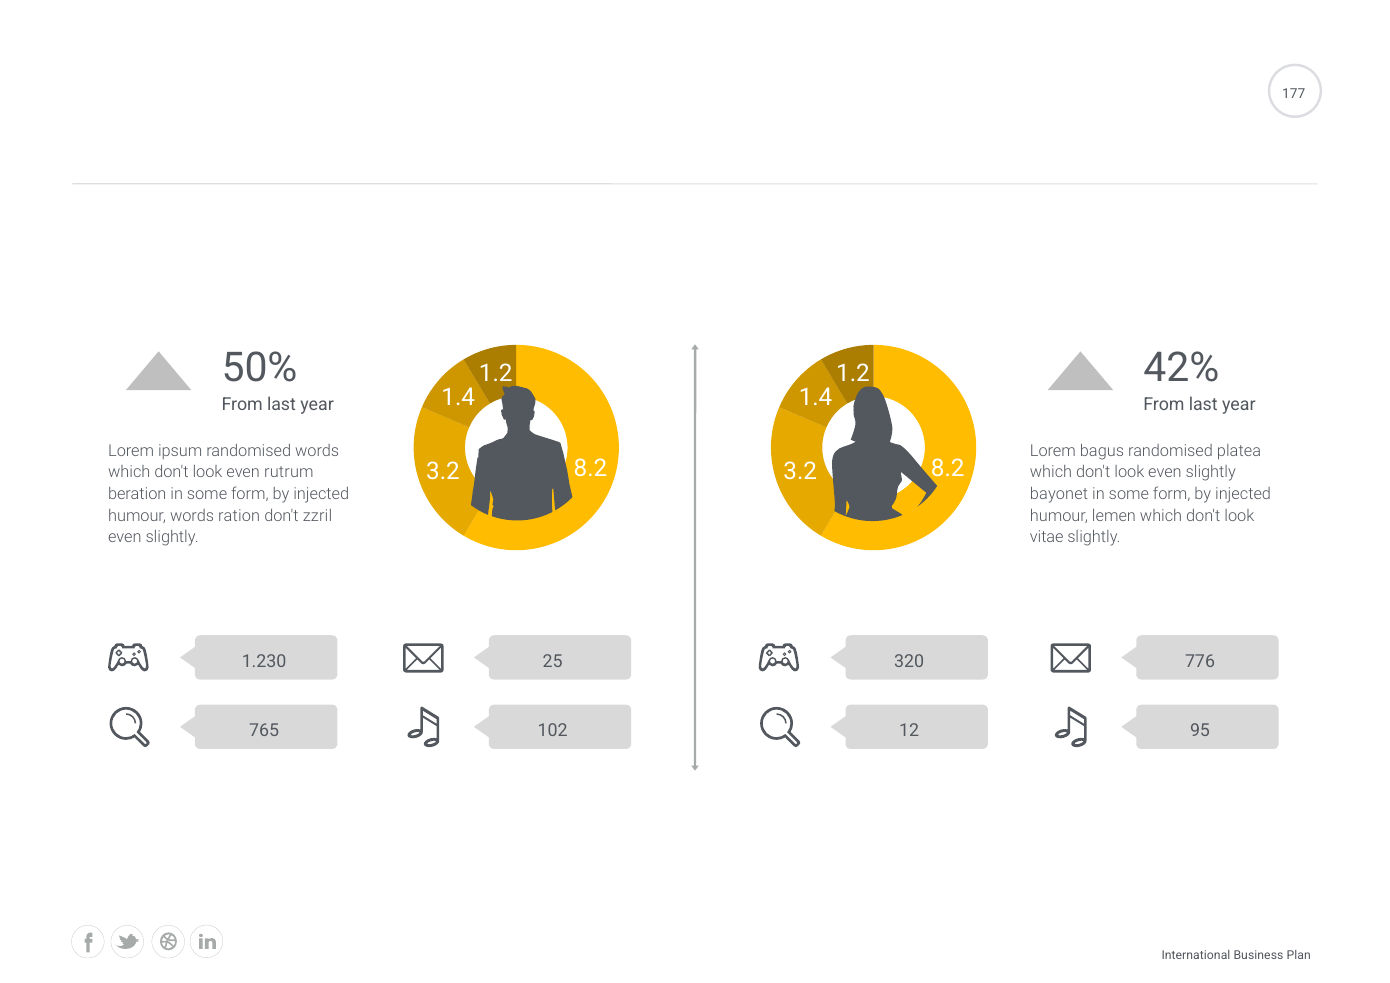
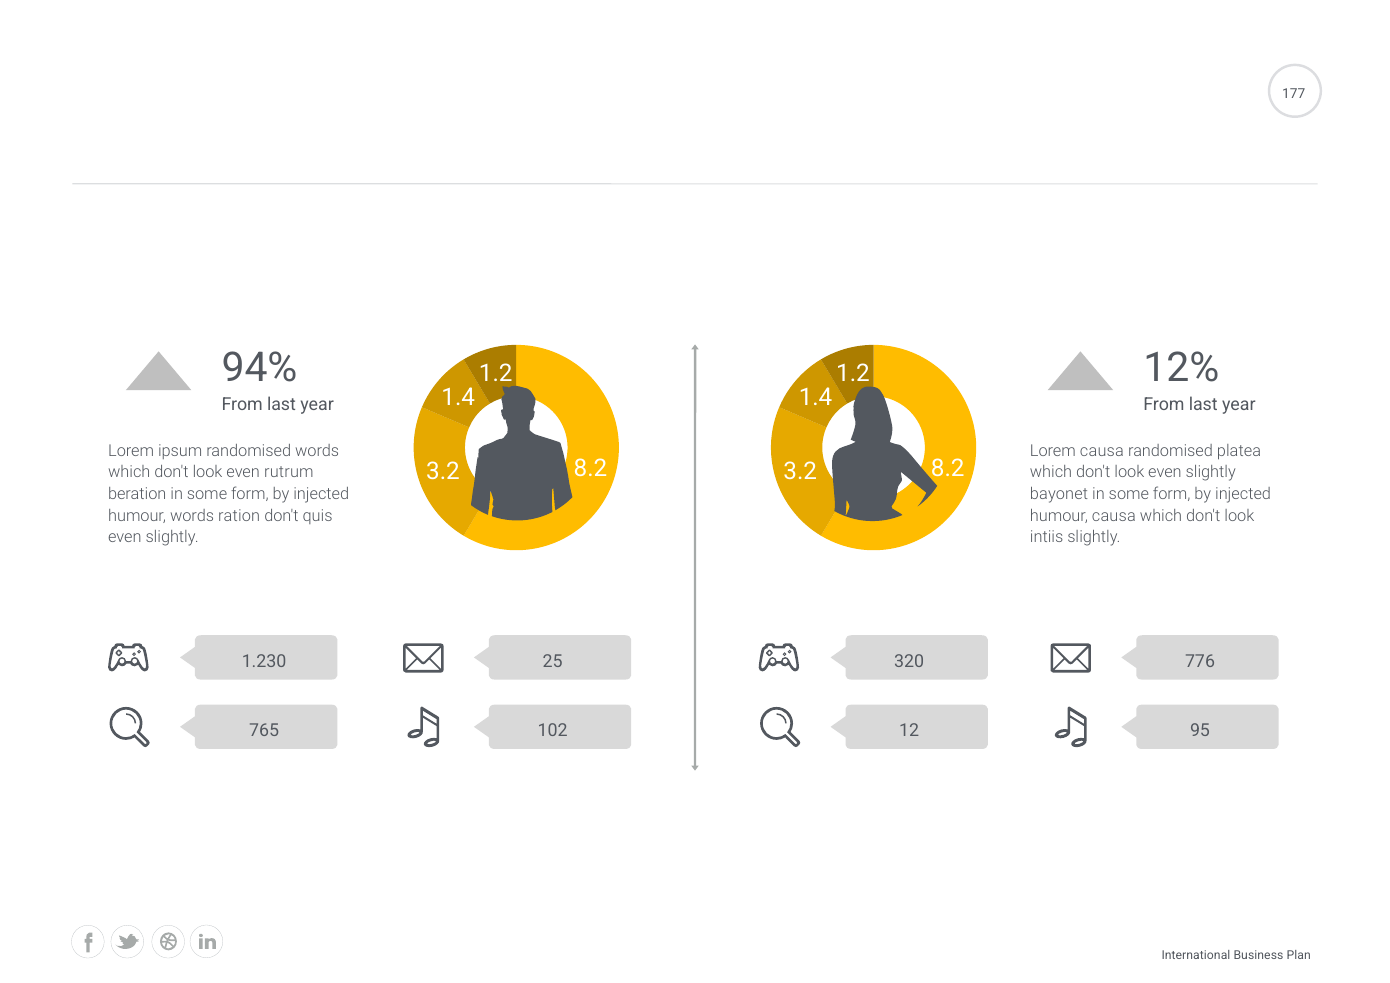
50%: 50% -> 94%
42%: 42% -> 12%
Lorem bagus: bagus -> causa
zzril: zzril -> quis
humour lemen: lemen -> causa
vitae: vitae -> intiis
